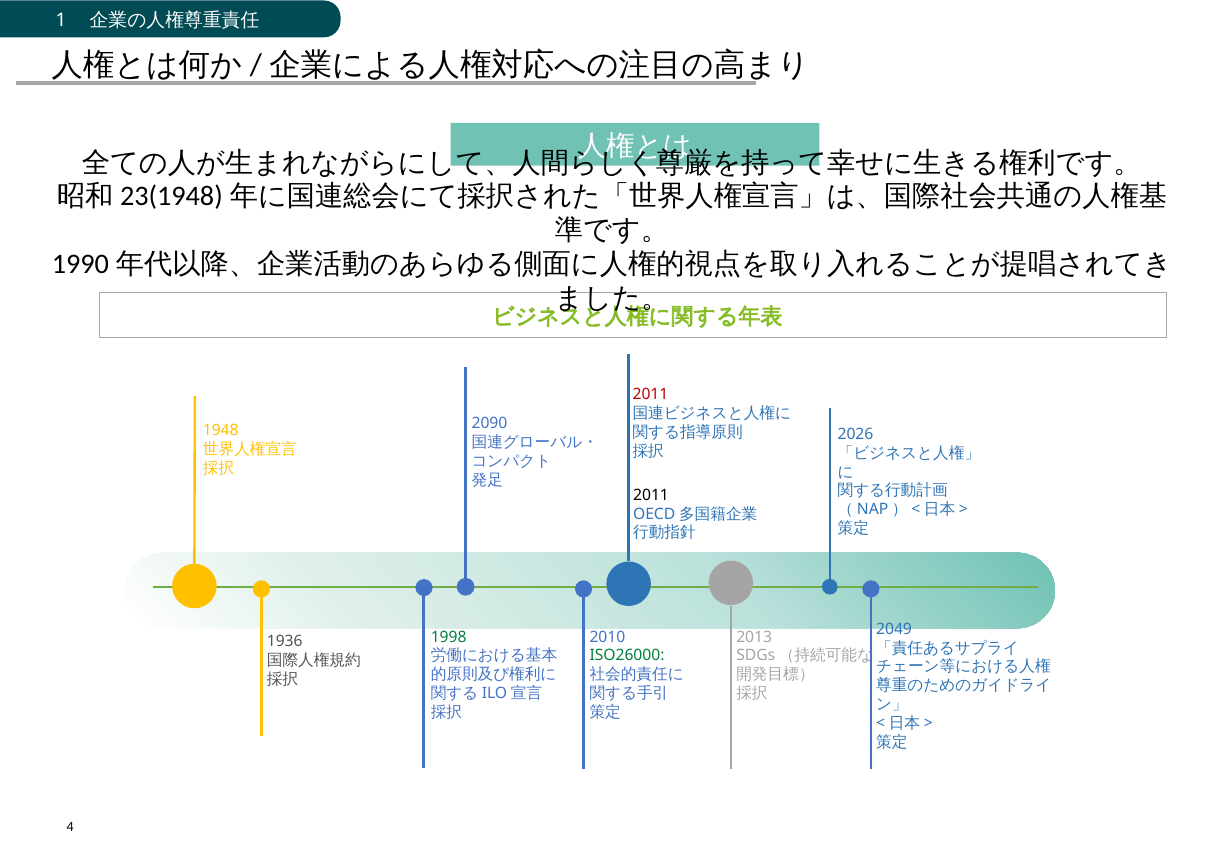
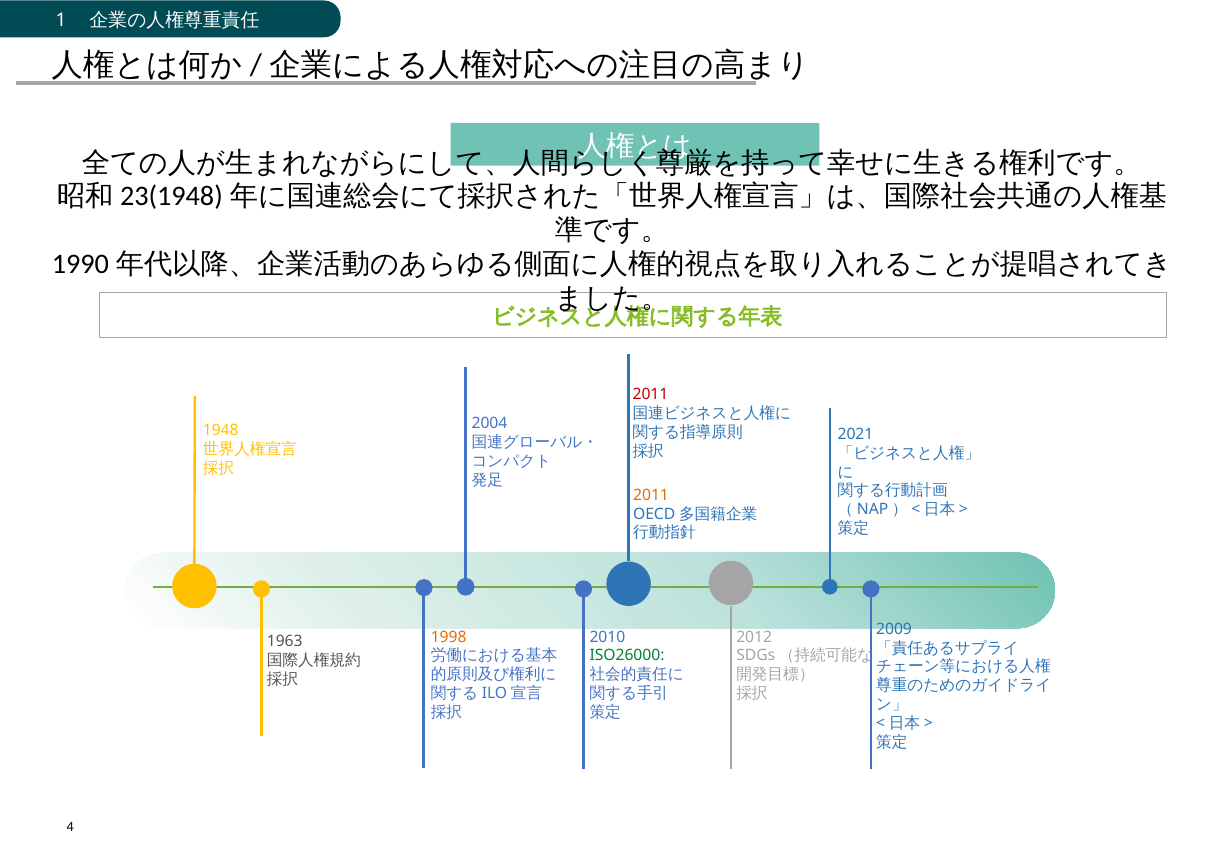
2090: 2090 -> 2004
2026: 2026 -> 2021
2011 at (651, 495) colour: black -> orange
2049: 2049 -> 2009
1998 colour: green -> orange
2013: 2013 -> 2012
1936: 1936 -> 1963
